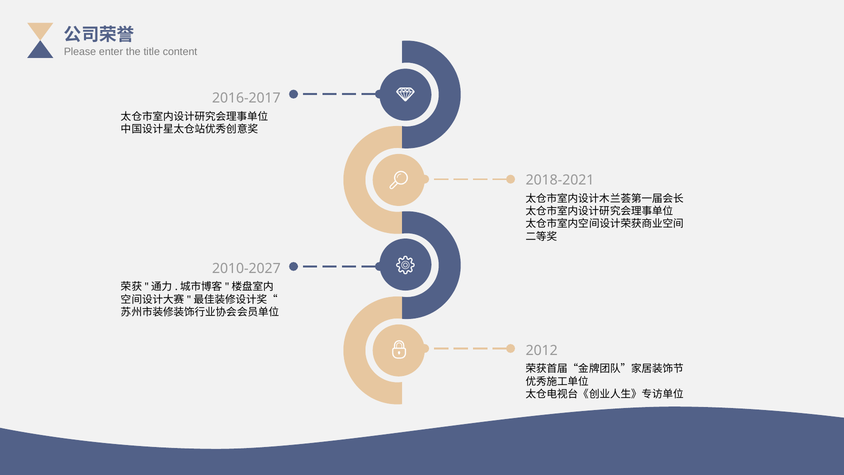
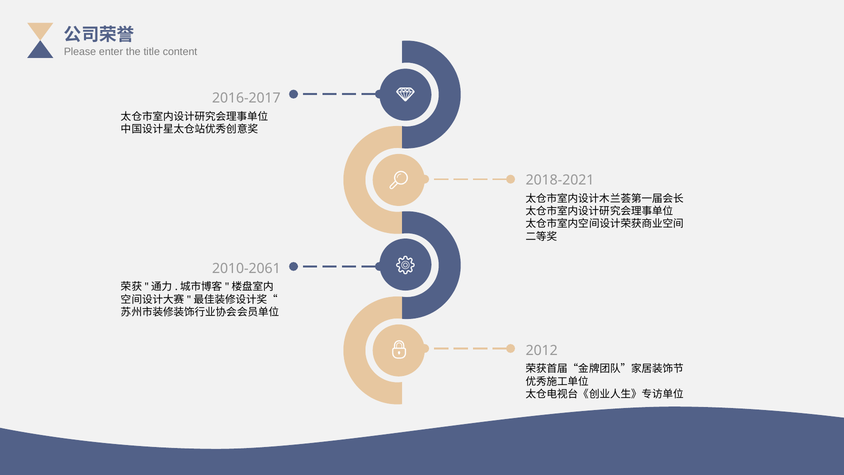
2010-2027: 2010-2027 -> 2010-2061
